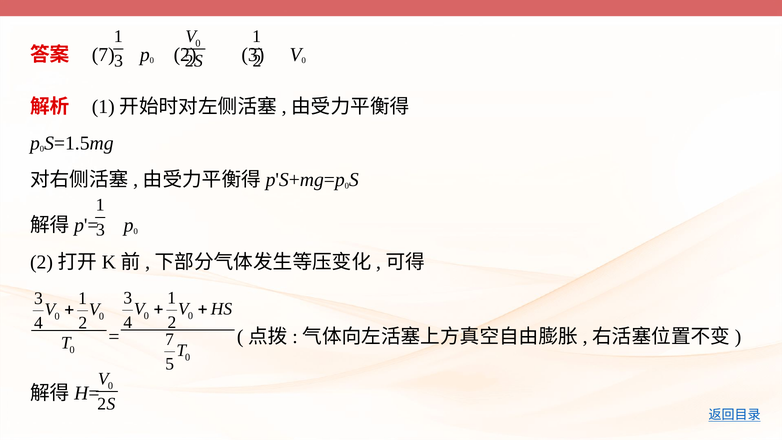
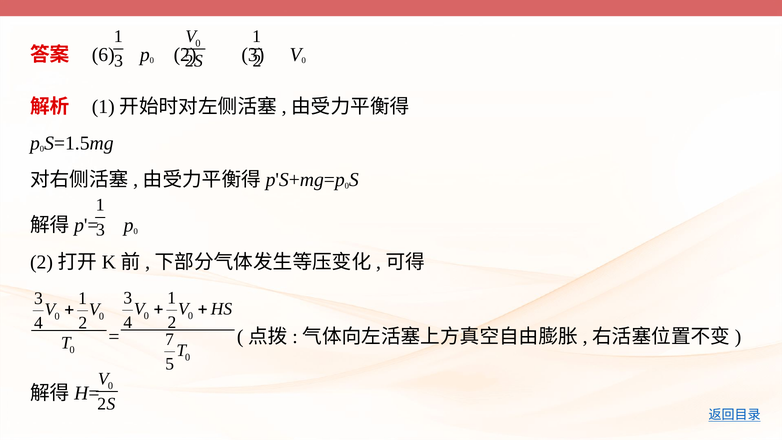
7 at (103, 55): 7 -> 6
